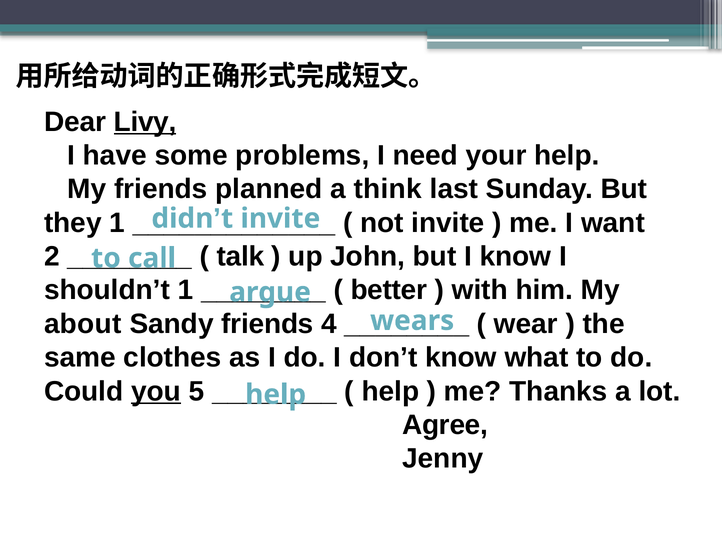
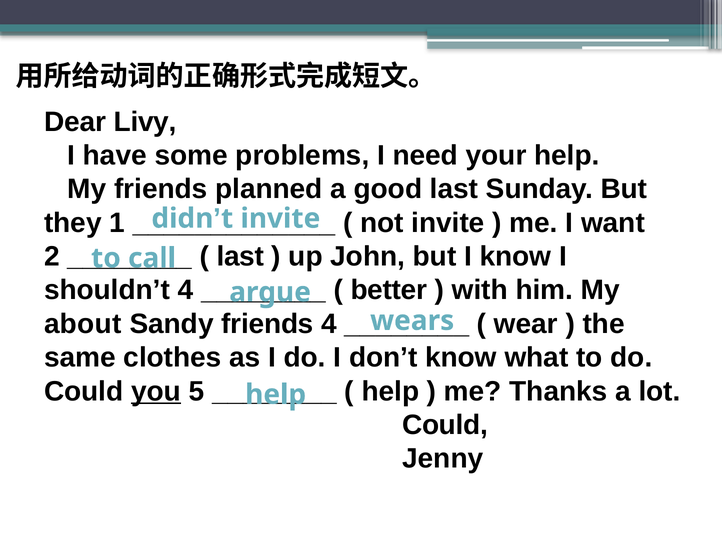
Livy underline: present -> none
think: think -> good
talk at (240, 257): talk -> last
shouldn’t 1: 1 -> 4
Agree at (445, 425): Agree -> Could
